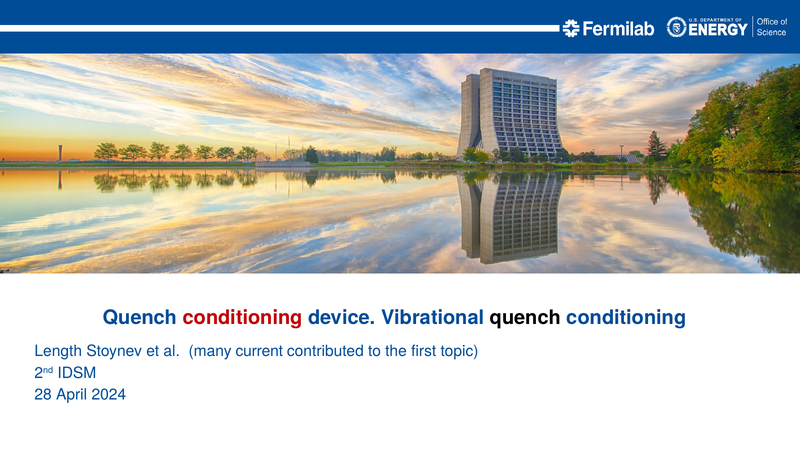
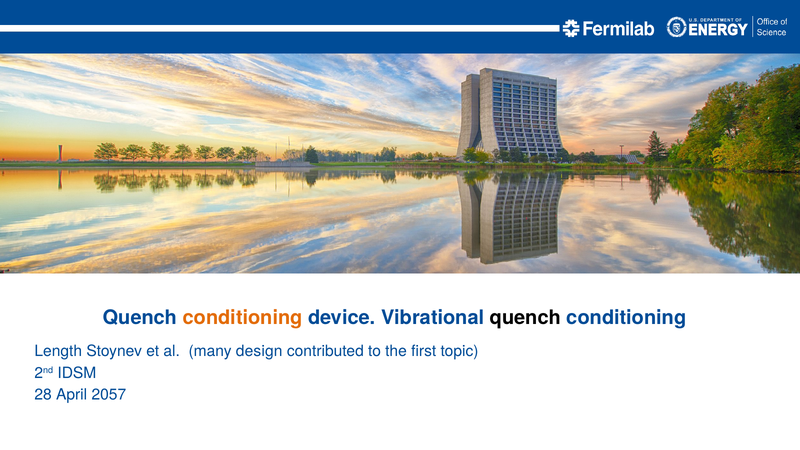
conditioning at (243, 318) colour: red -> orange
current: current -> design
2024: 2024 -> 2057
